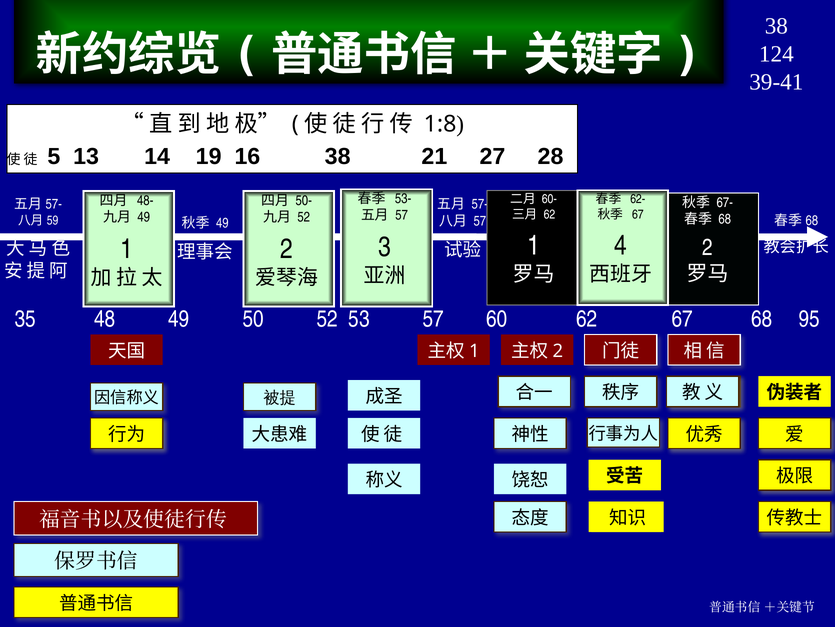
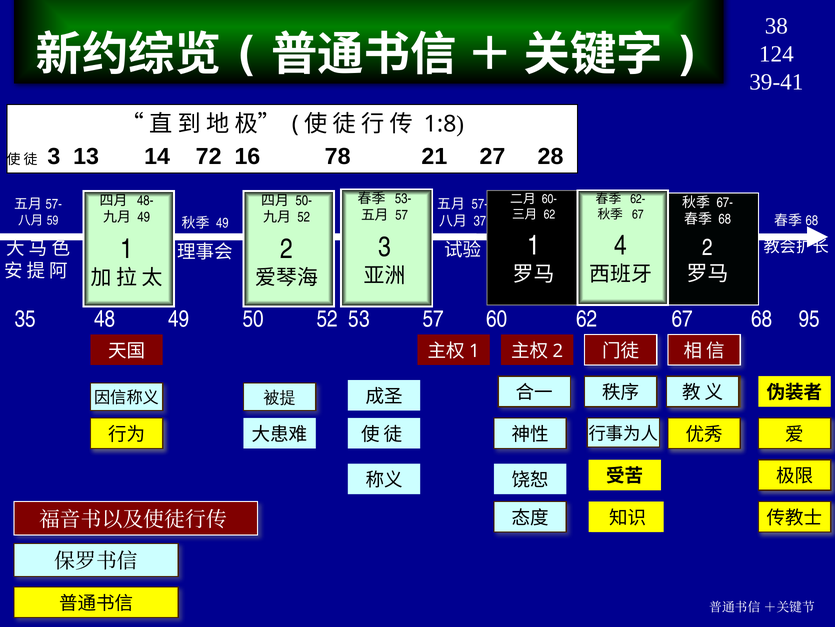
5 at (54, 157): 5 -> 3
19: 19 -> 72
16 38: 38 -> 78
57 at (480, 221): 57 -> 37
